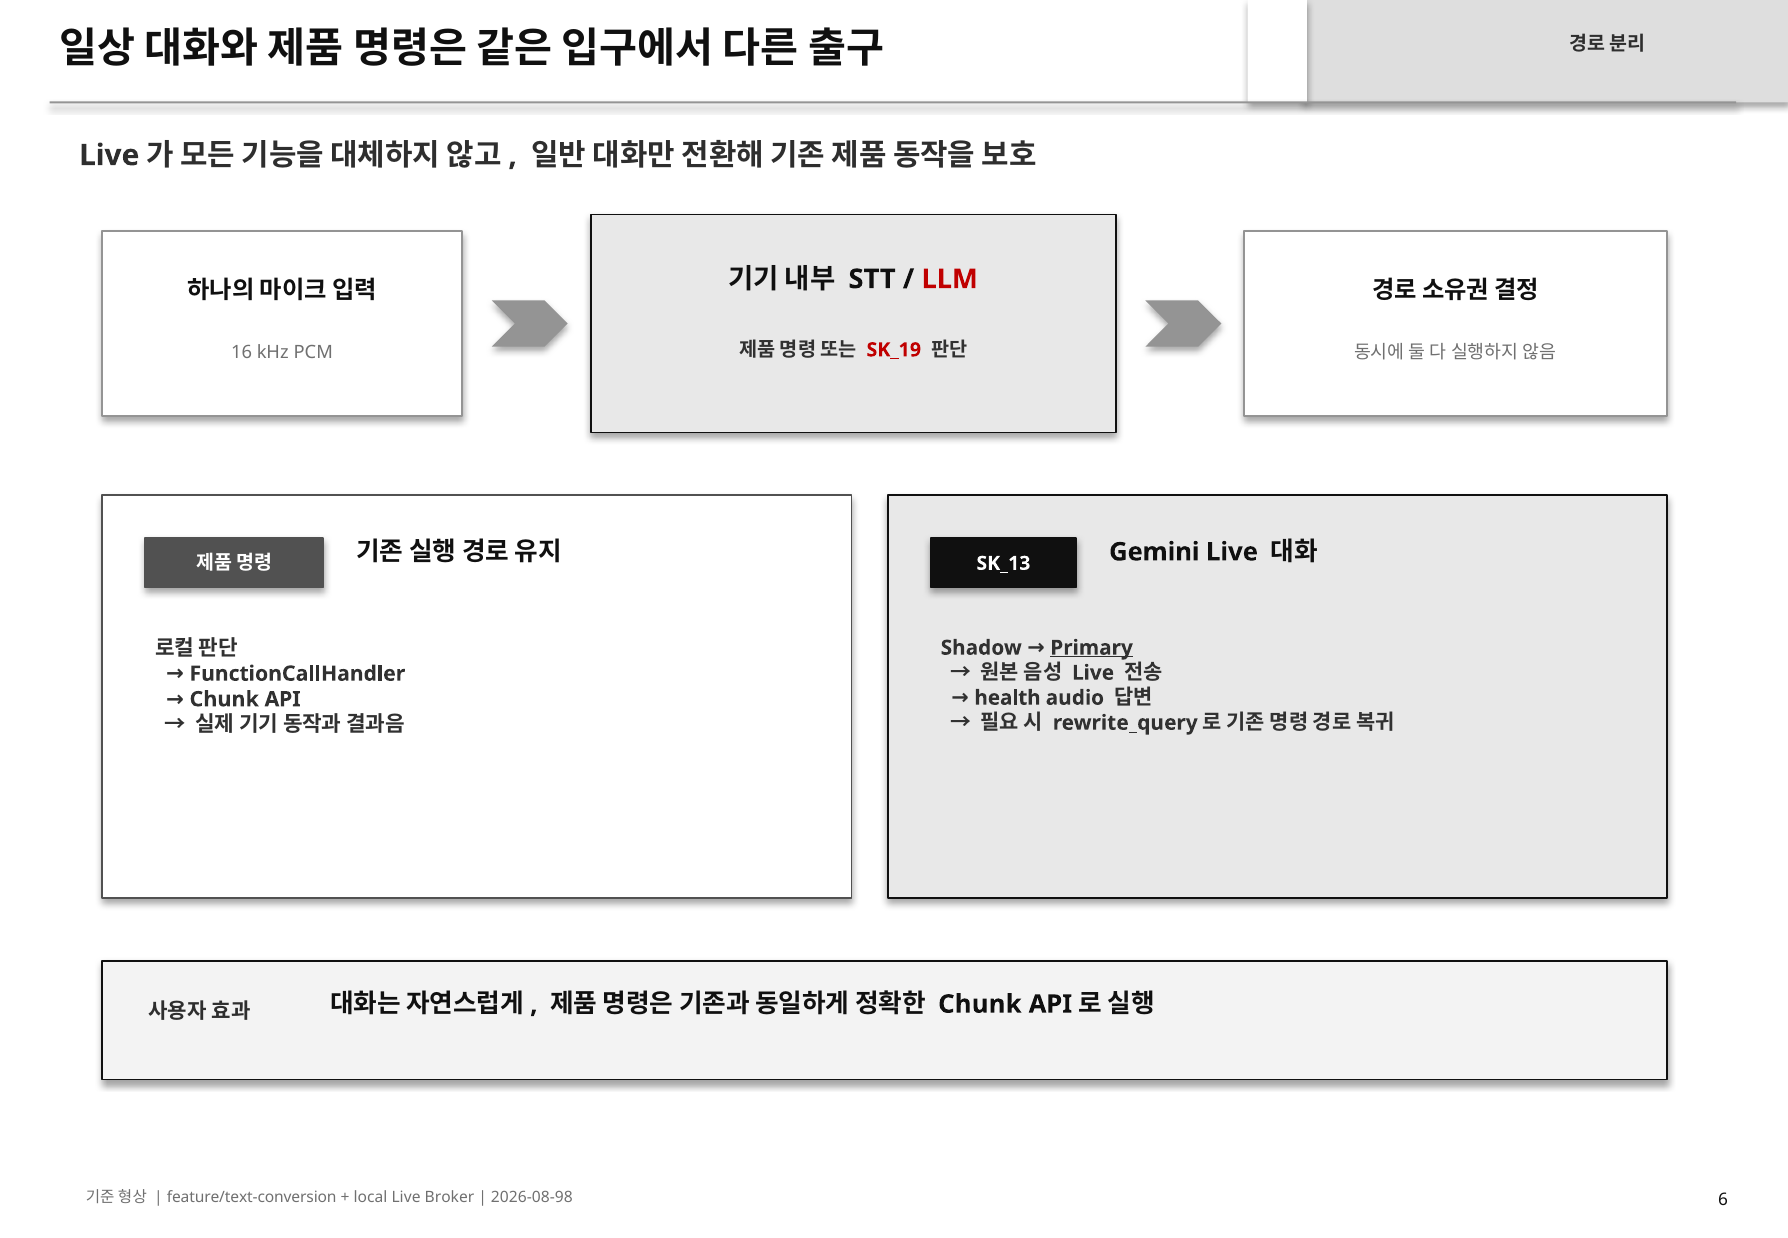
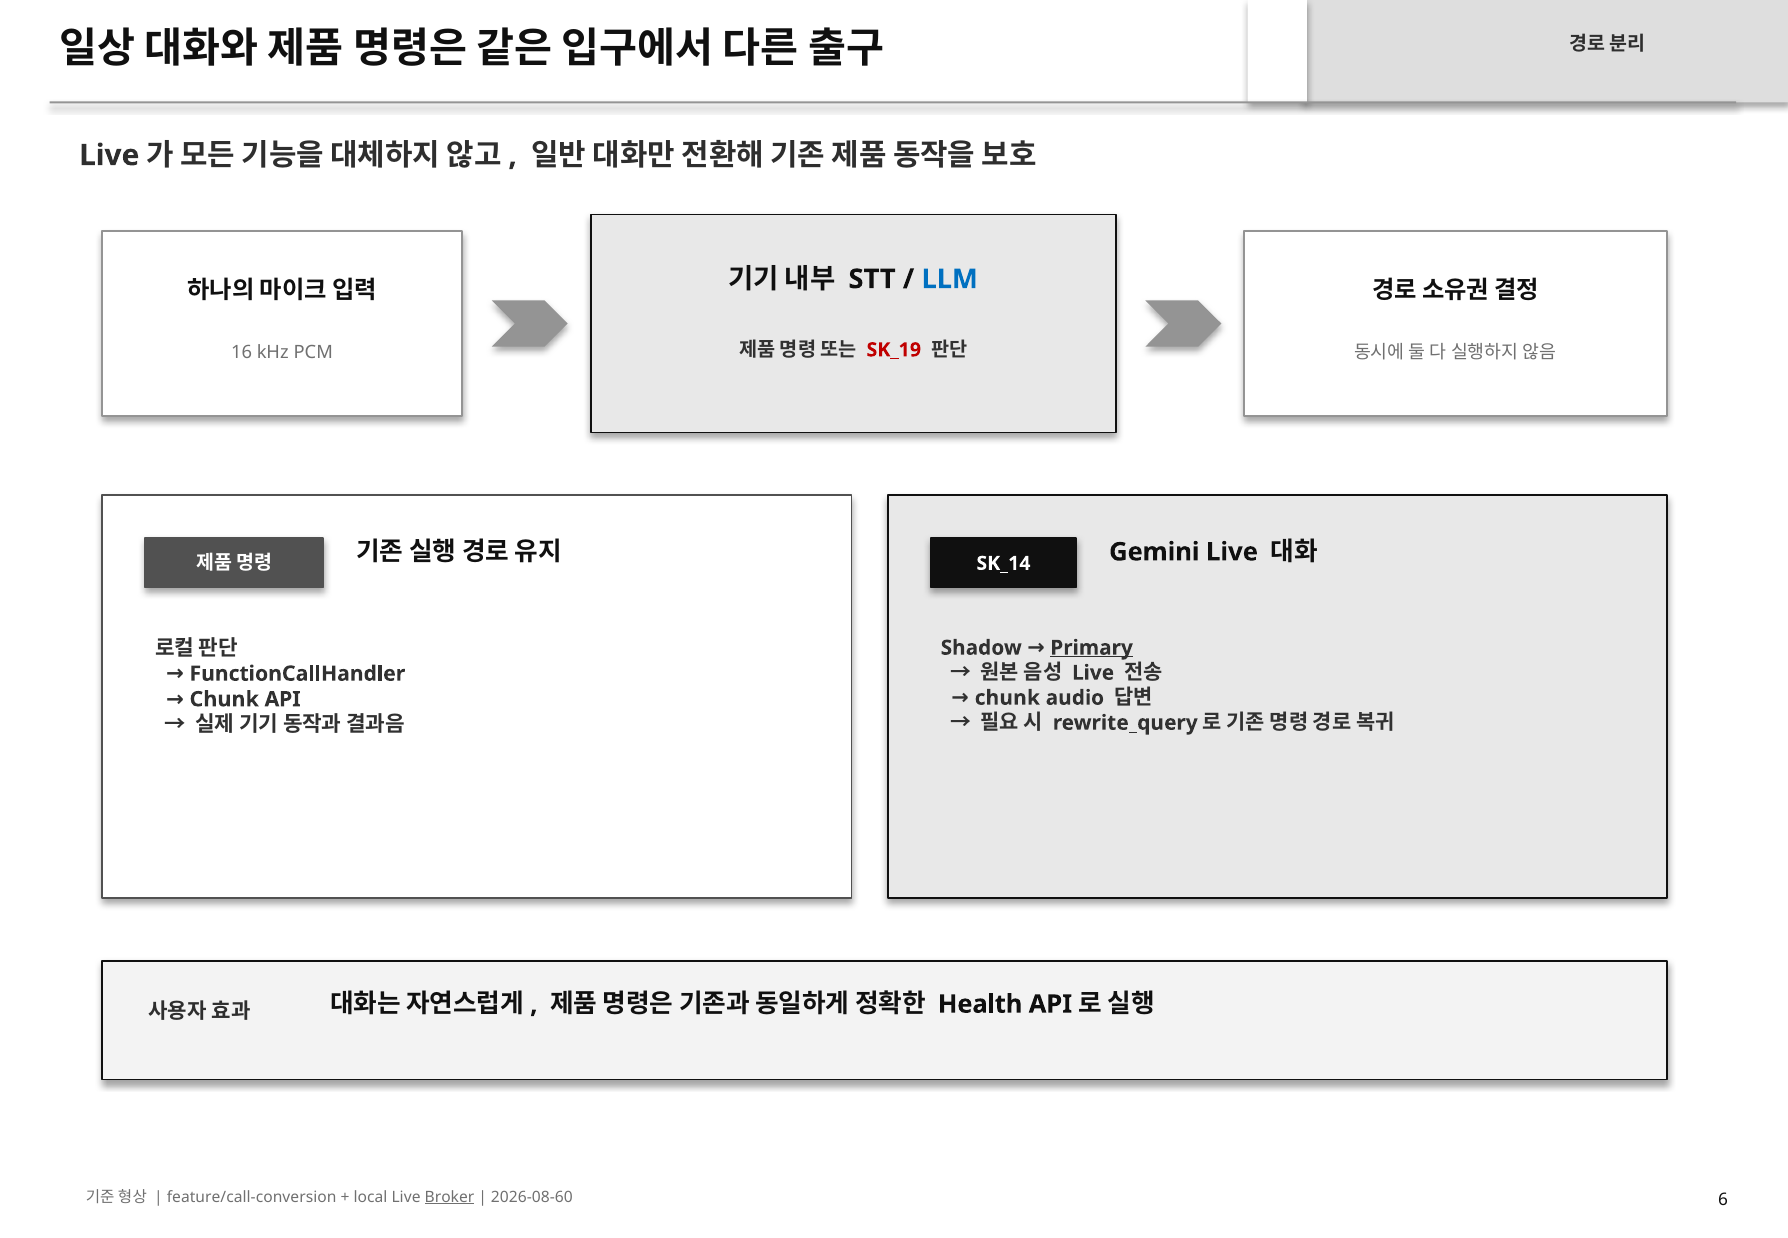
LLM colour: red -> blue
SK_13: SK_13 -> SK_14
health at (1008, 698): health -> chunk
Chunk at (980, 1004): Chunk -> Health
feature/text-conversion: feature/text-conversion -> feature/call-conversion
Broker underline: none -> present
2026-08-98: 2026-08-98 -> 2026-08-60
